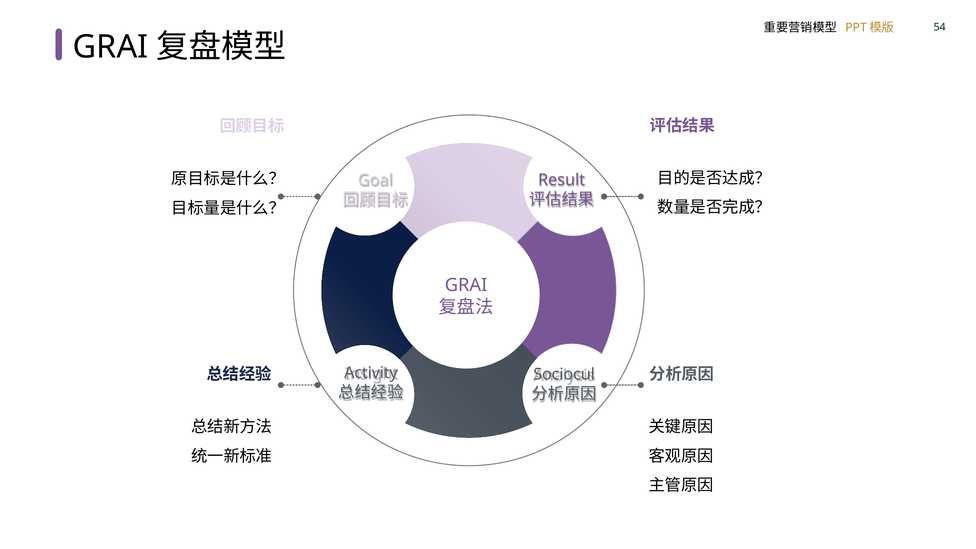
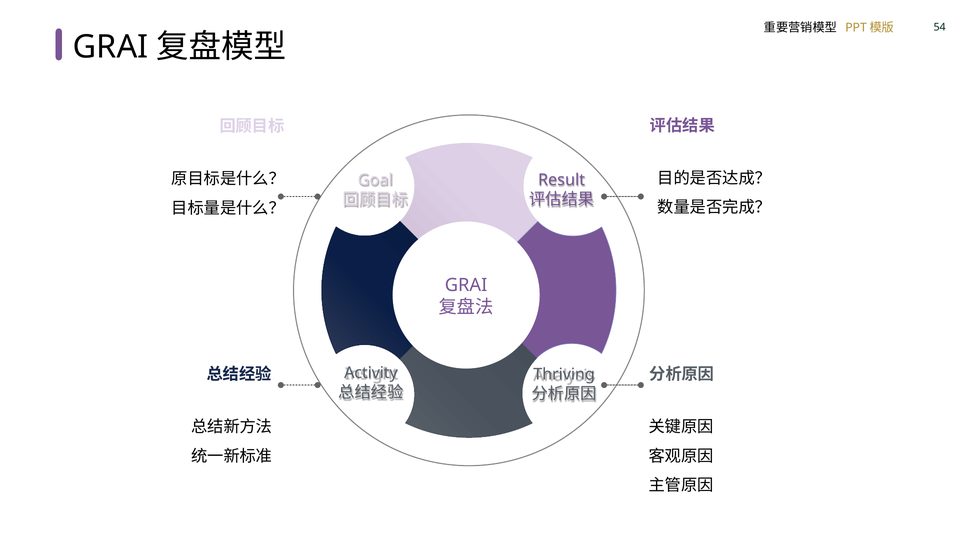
Sociocul: Sociocul -> Thriving
